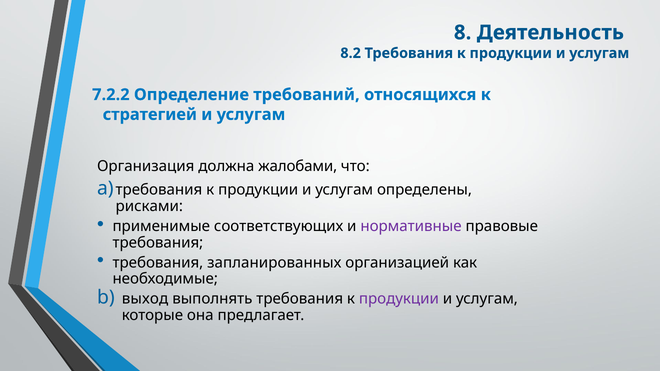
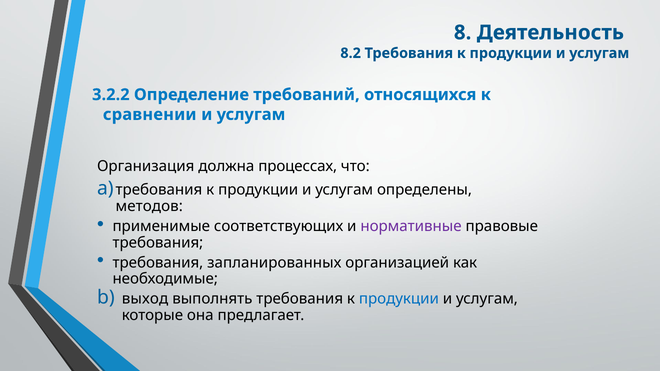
7.2.2: 7.2.2 -> 3.2.2
стратегией: стратегией -> сравнении
жалобами: жалобами -> процессах
рисками: рисками -> методов
продукции at (399, 299) colour: purple -> blue
